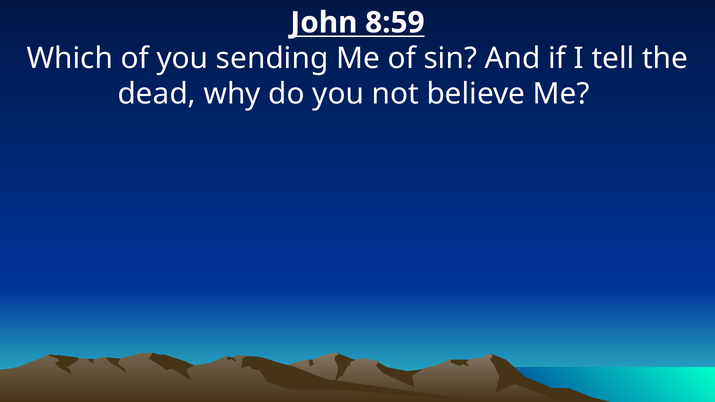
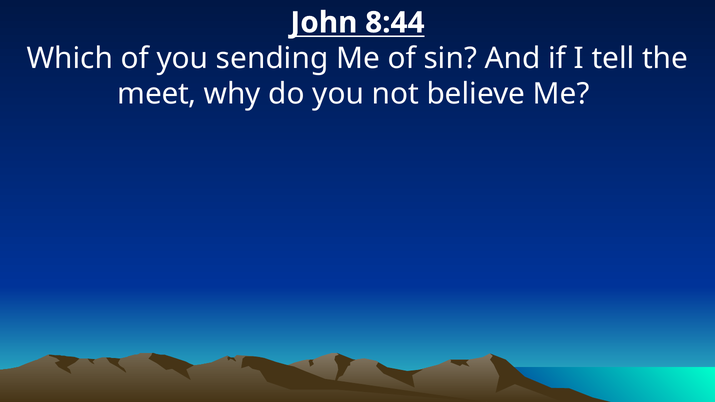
8:59: 8:59 -> 8:44
dead: dead -> meet
